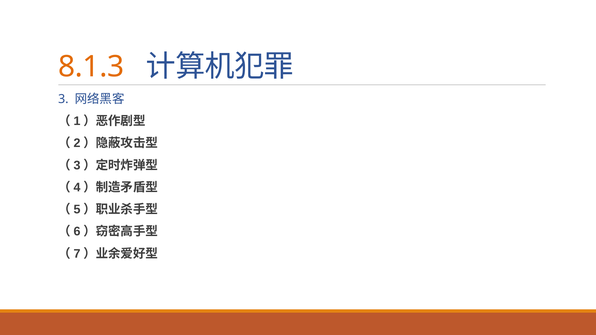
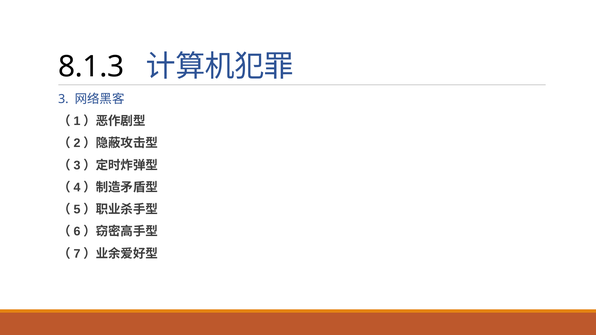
8.1.3 colour: orange -> black
